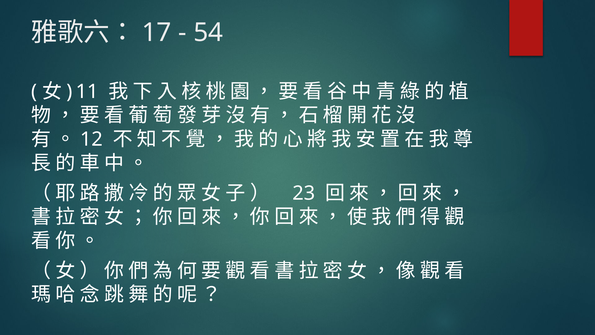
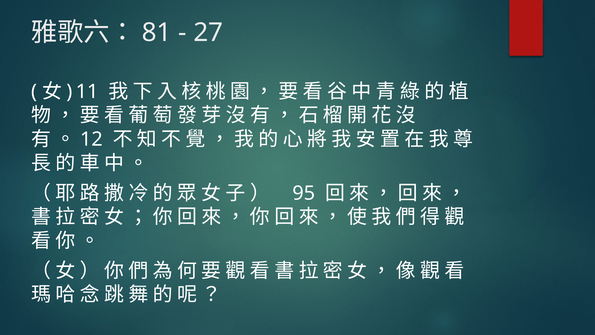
17: 17 -> 81
54: 54 -> 27
23: 23 -> 95
